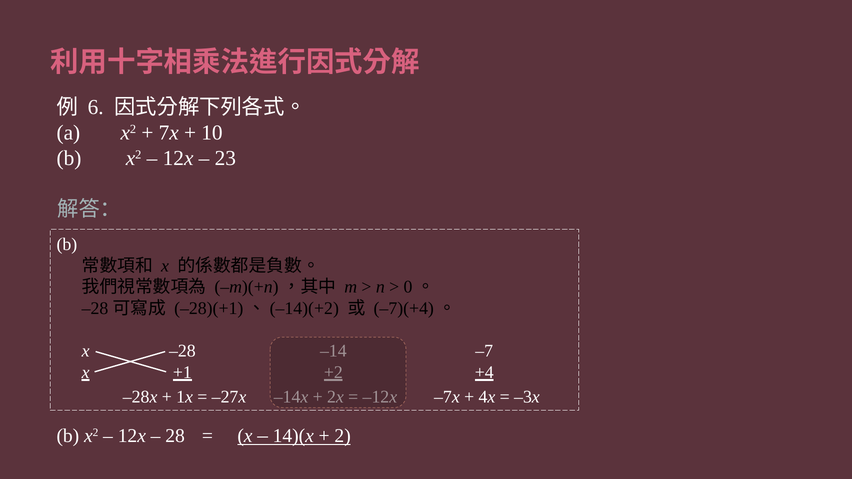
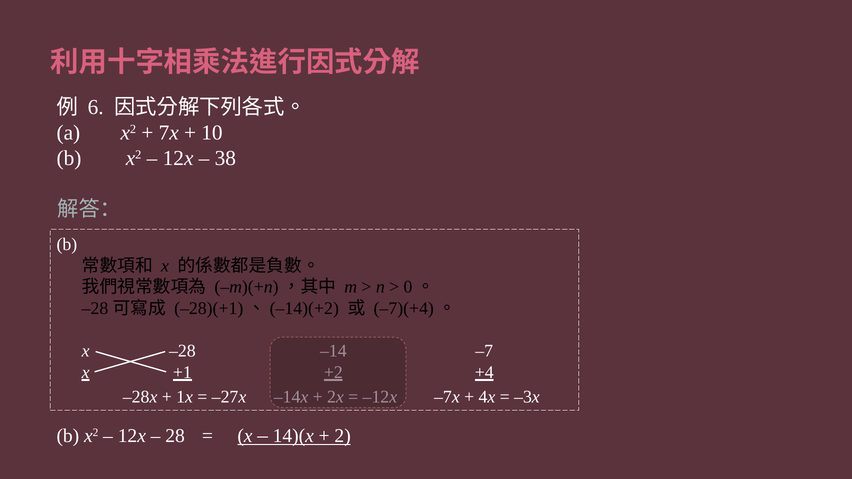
23: 23 -> 38
